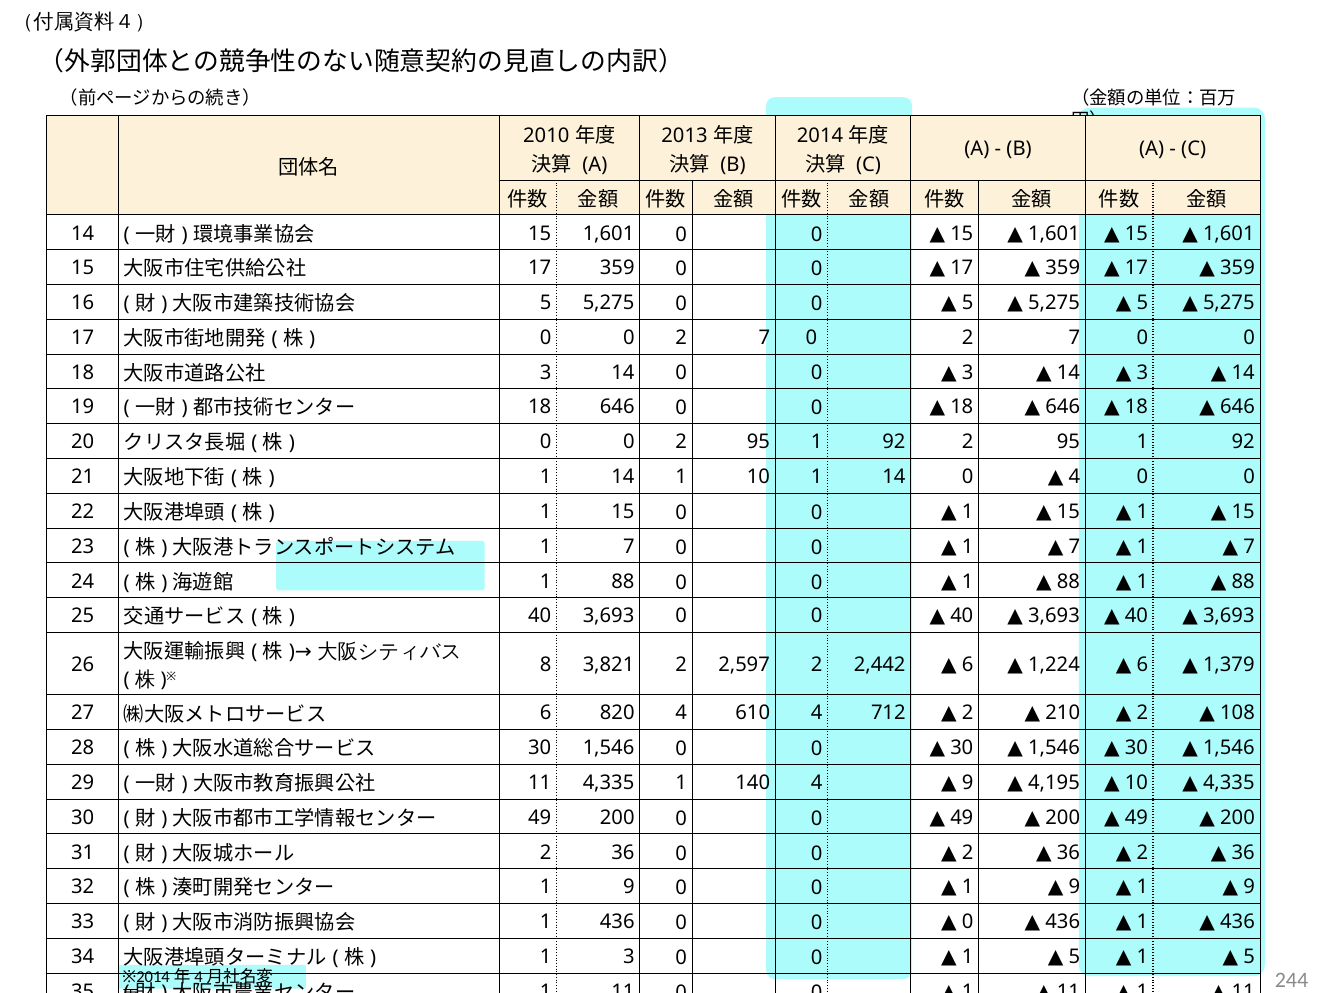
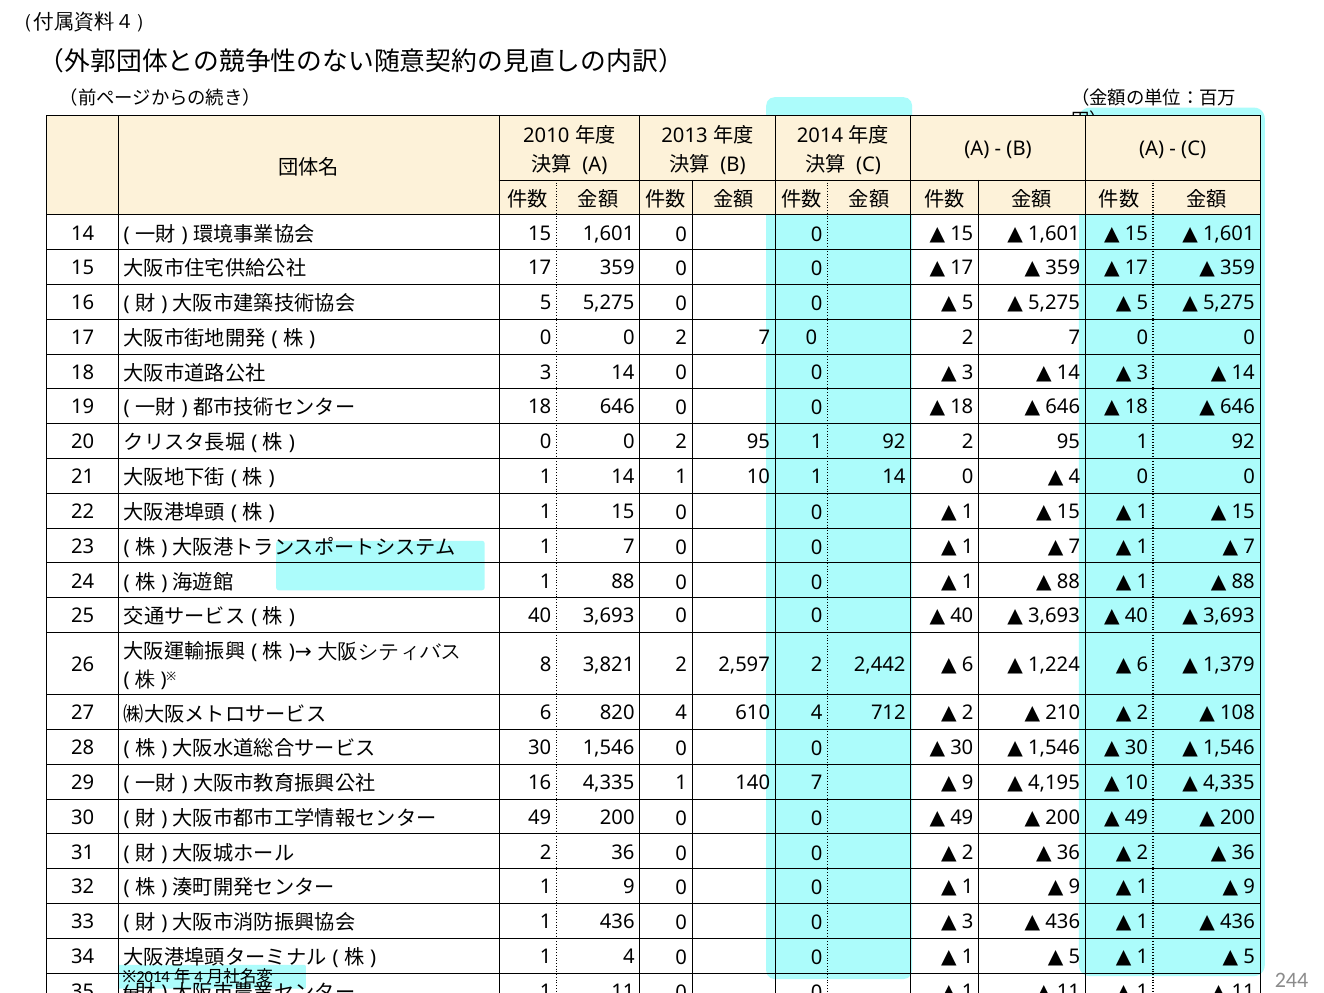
11 at (540, 783): 11 -> 16
140 4: 4 -> 7
0 at (968, 922): 0 -> 3
1 3: 3 -> 4
